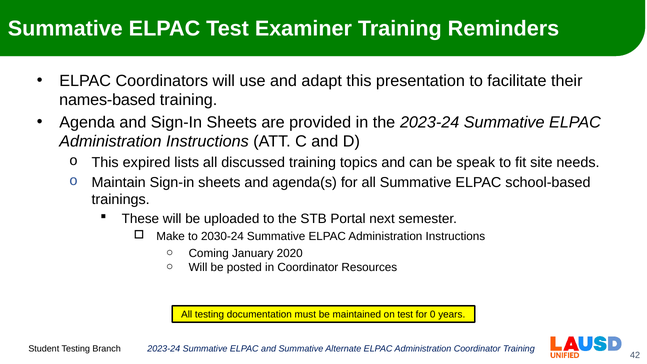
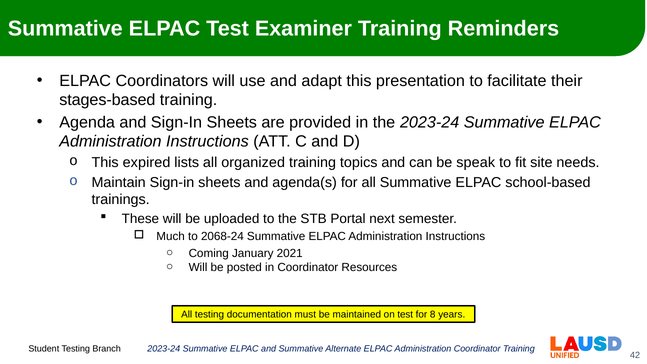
names-based: names-based -> stages-based
discussed: discussed -> organized
Make: Make -> Much
2030-24: 2030-24 -> 2068-24
2020: 2020 -> 2021
0: 0 -> 8
